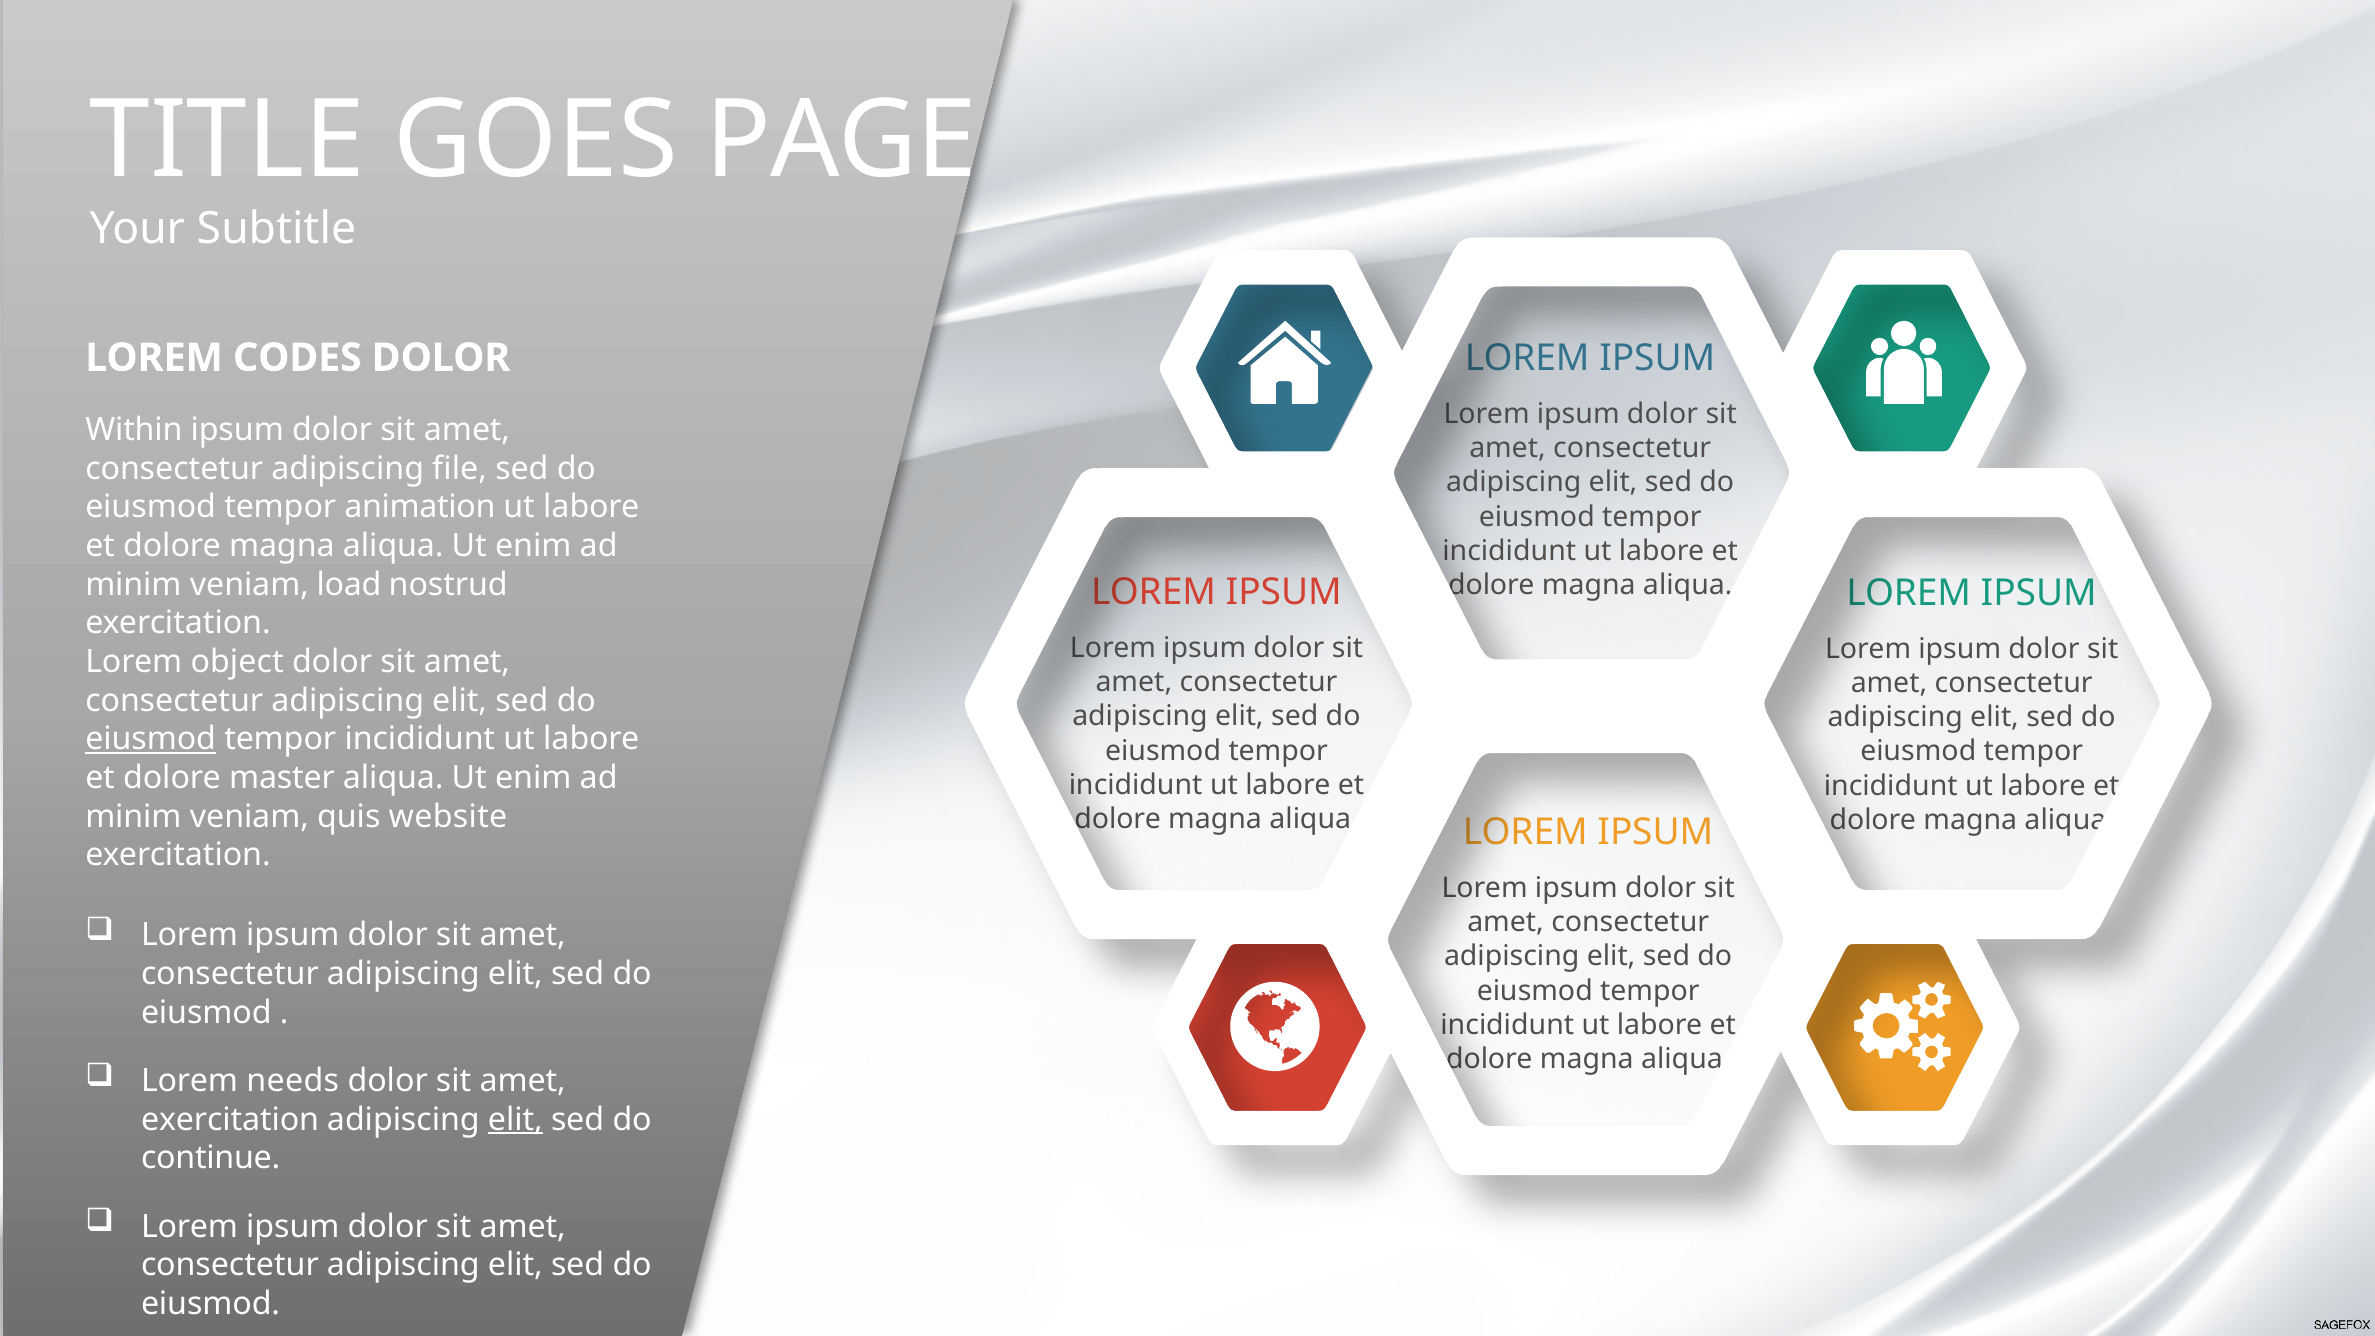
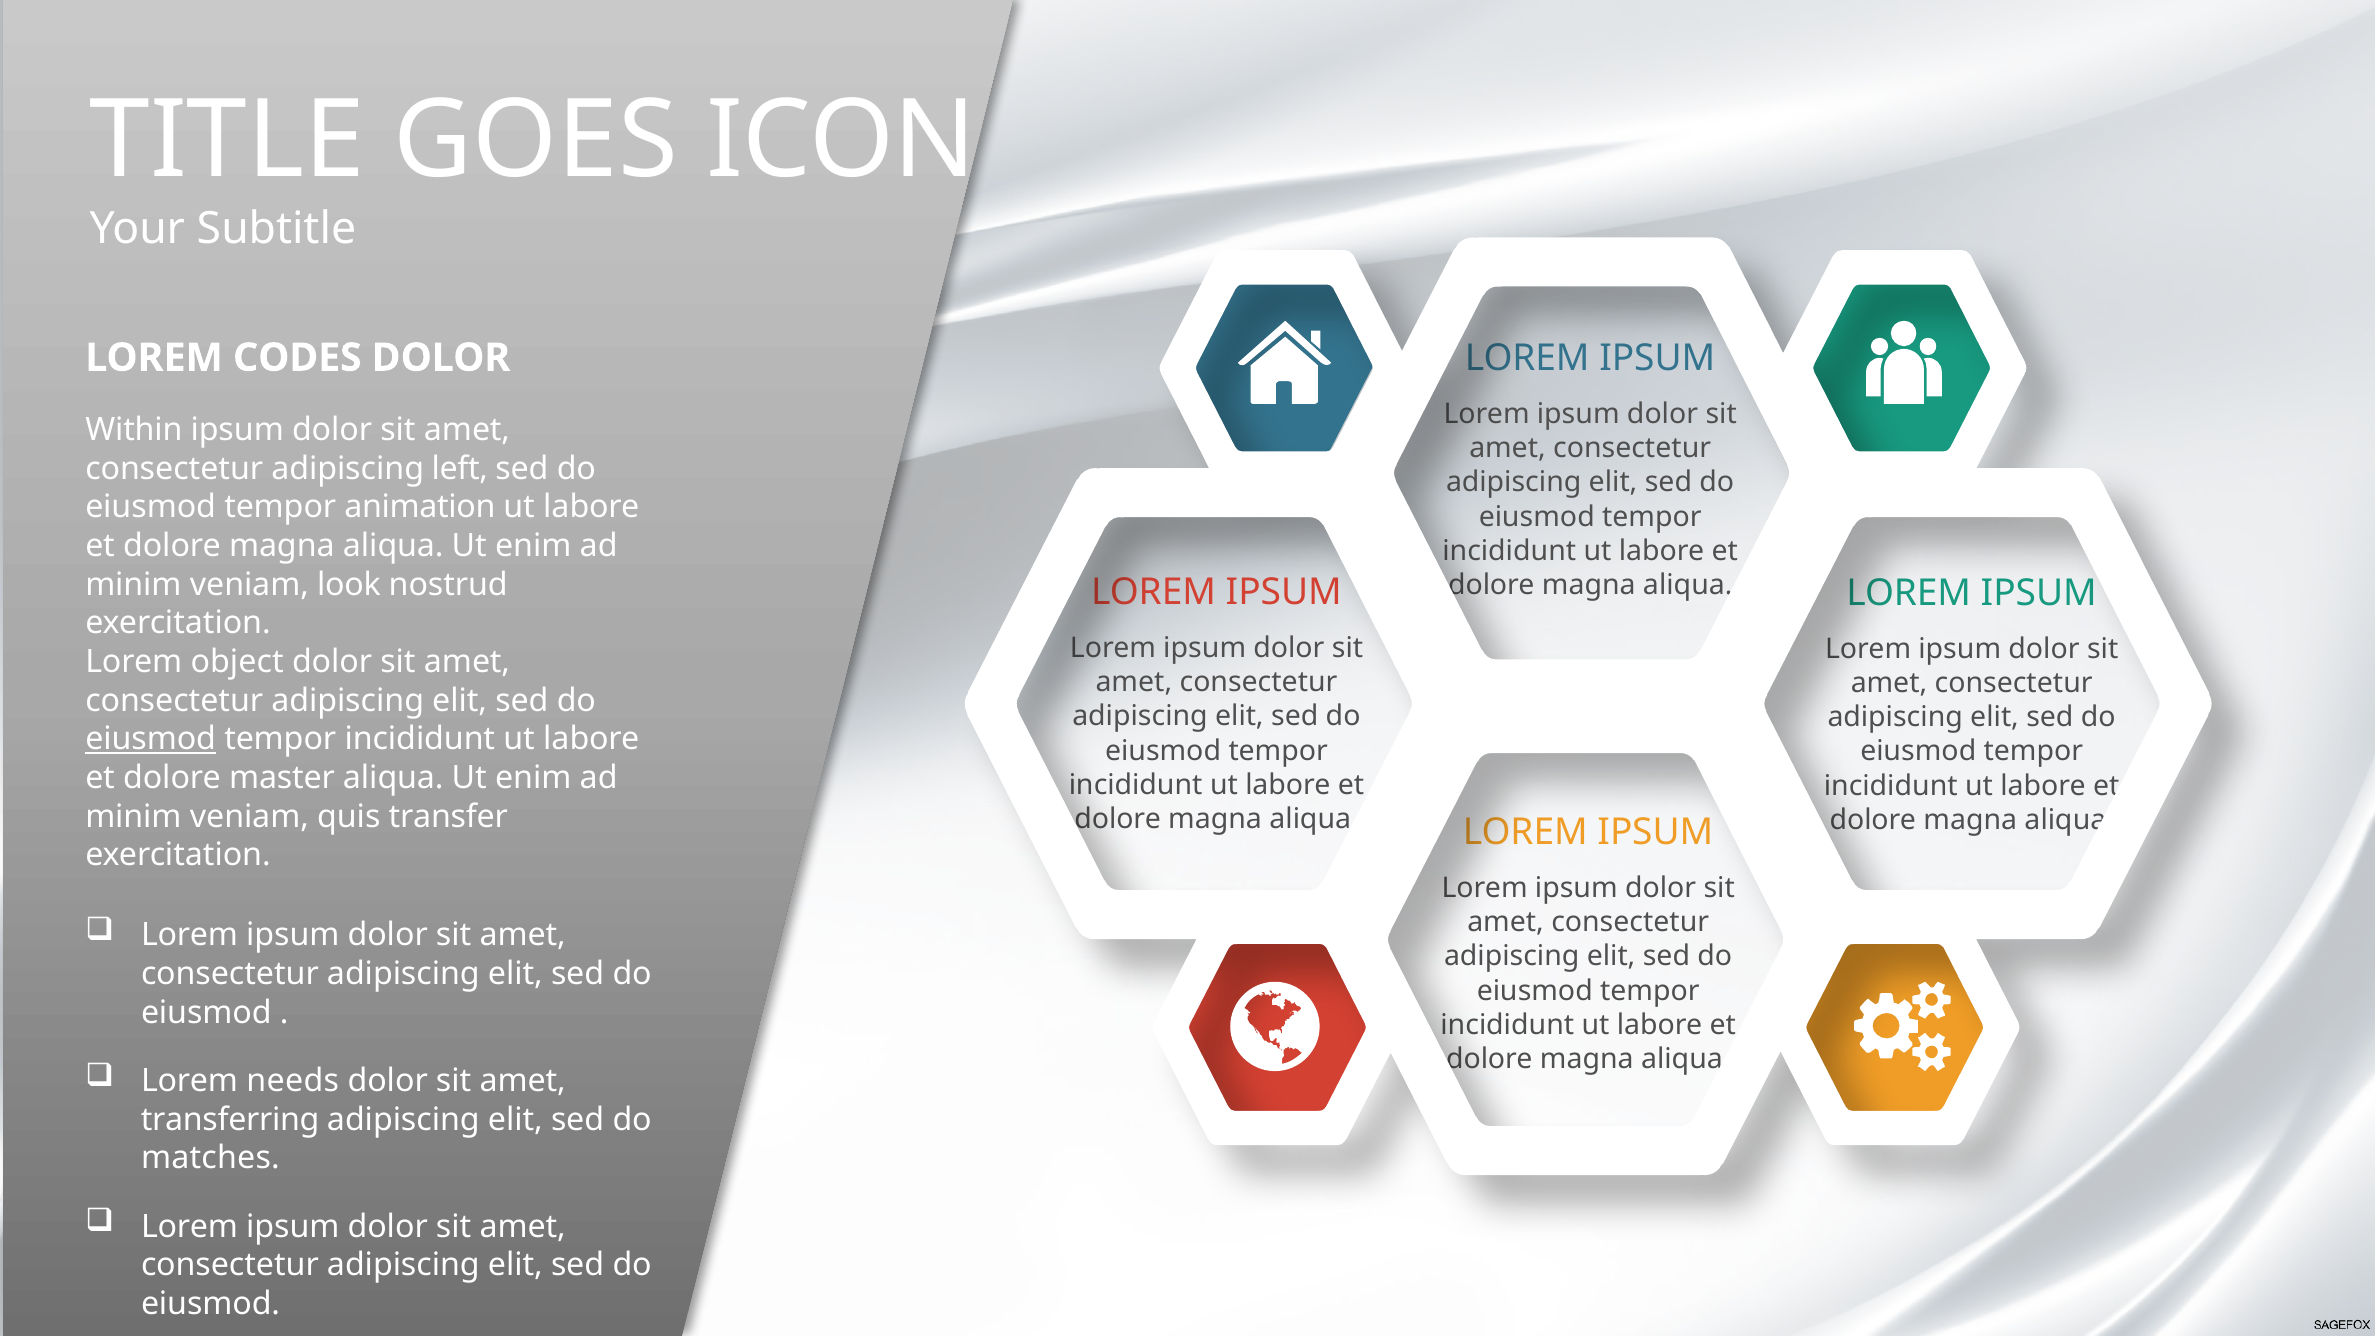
PAGE: PAGE -> ICON
file: file -> left
load: load -> look
website: website -> transfer
exercitation at (230, 1120): exercitation -> transferring
elit at (515, 1120) underline: present -> none
continue: continue -> matches
